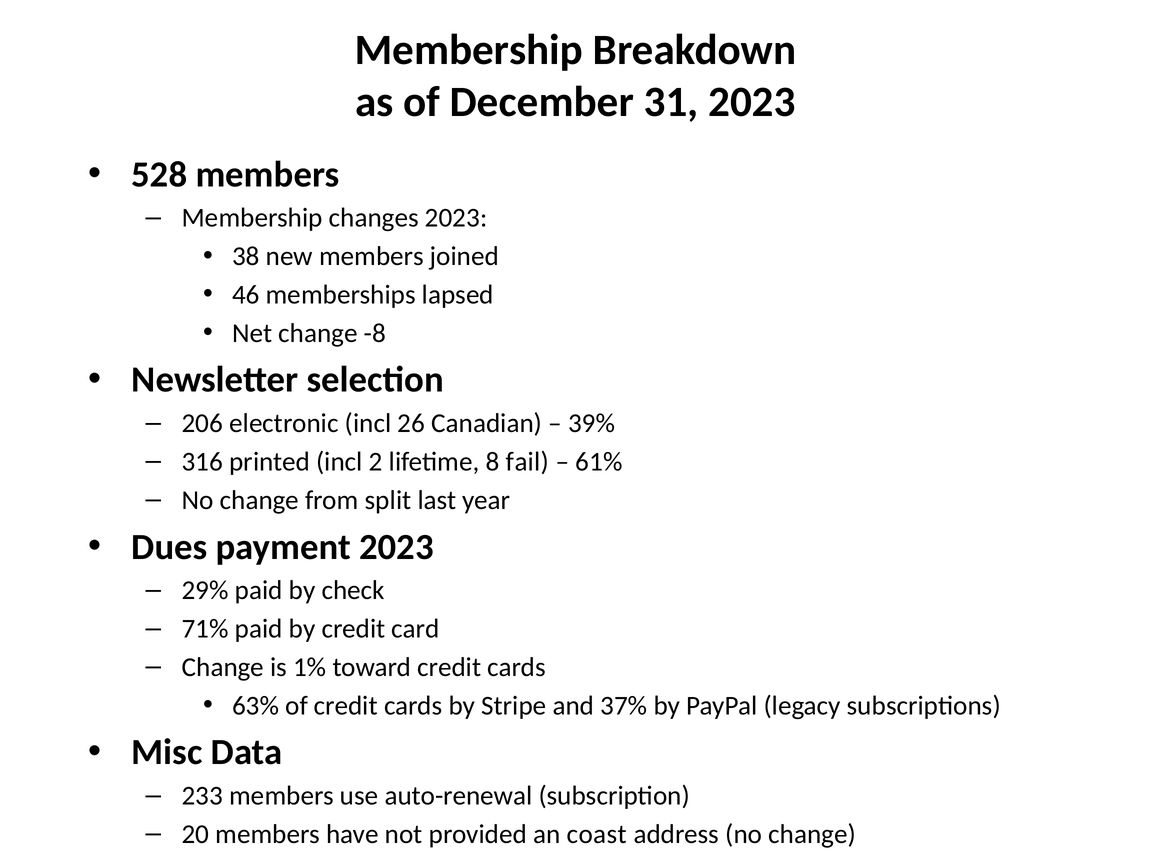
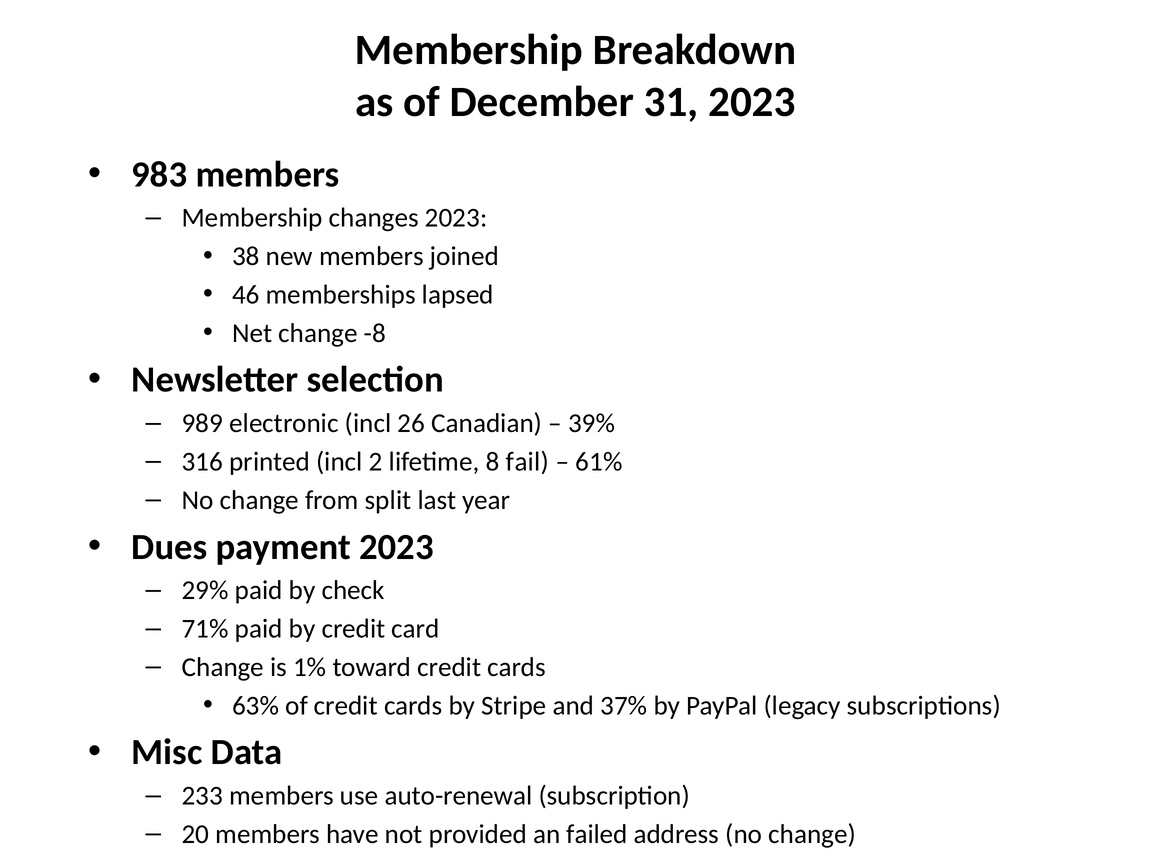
528: 528 -> 983
206: 206 -> 989
coast: coast -> failed
